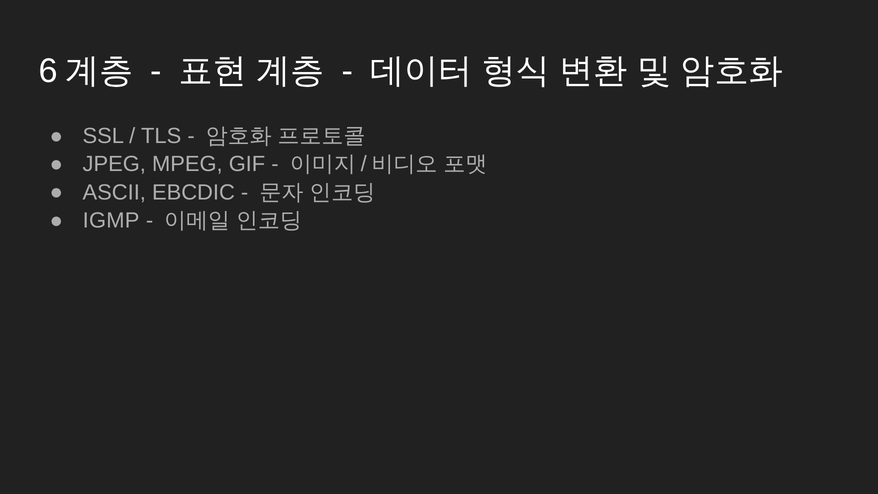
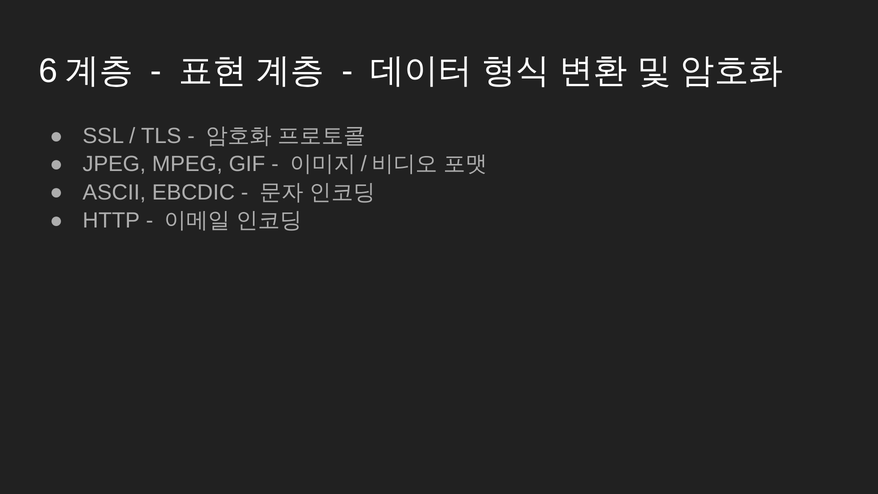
IGMP: IGMP -> HTTP
